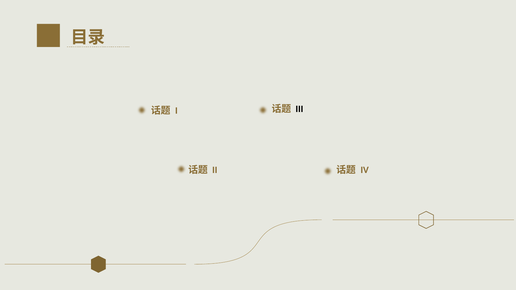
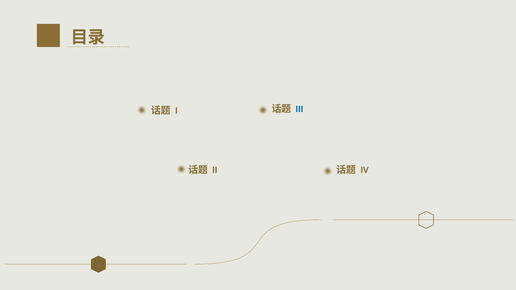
III colour: black -> blue
